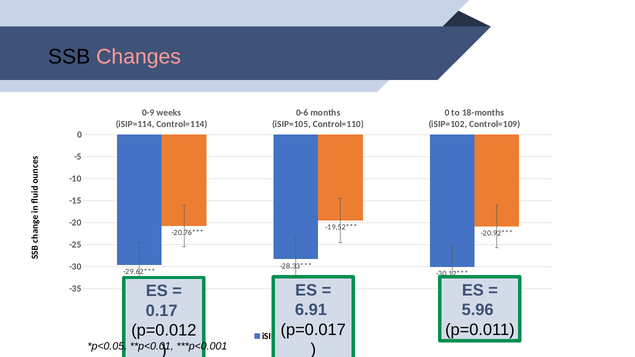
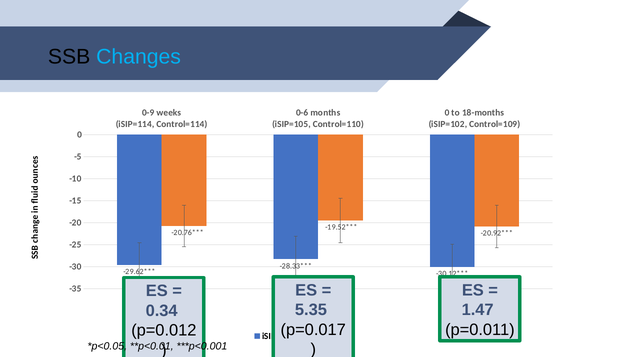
Changes colour: pink -> light blue
6.91: 6.91 -> 5.35
5.96: 5.96 -> 1.47
0.17: 0.17 -> 0.34
